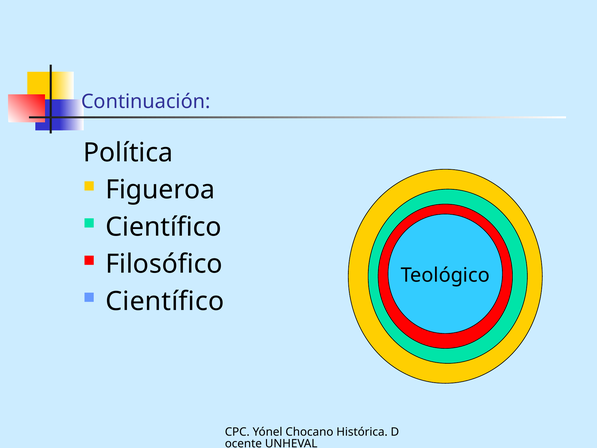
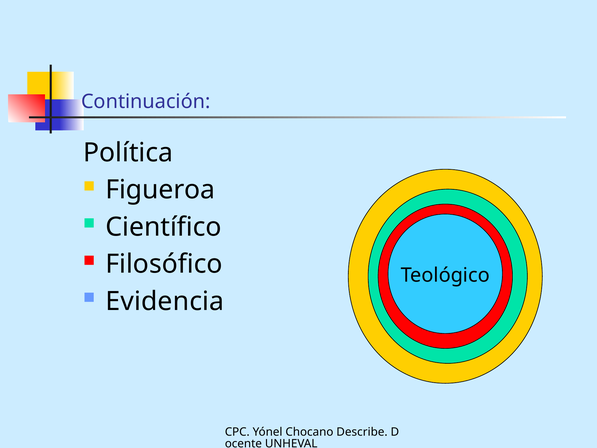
Científico at (165, 301): Científico -> Evidencia
Histórica: Histórica -> Describe
